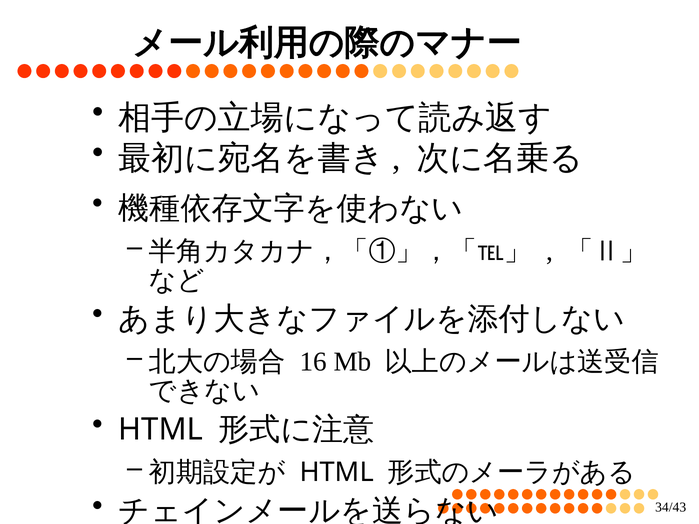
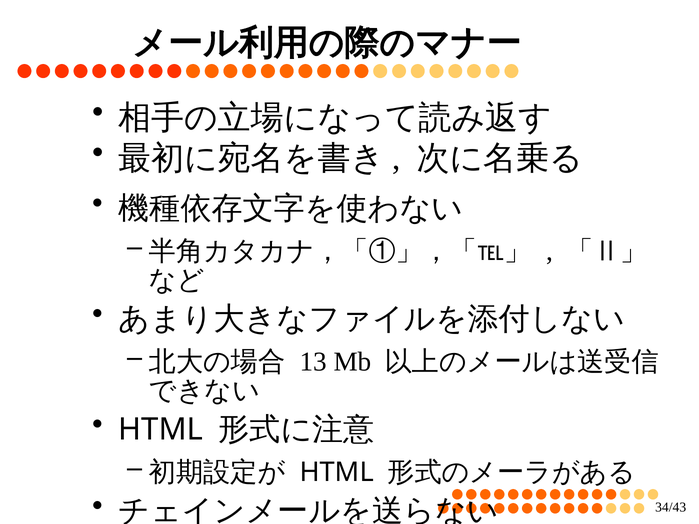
16: 16 -> 13
